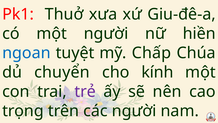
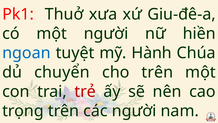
Chấp: Chấp -> Hành
cho kính: kính -> trên
trẻ colour: purple -> red
